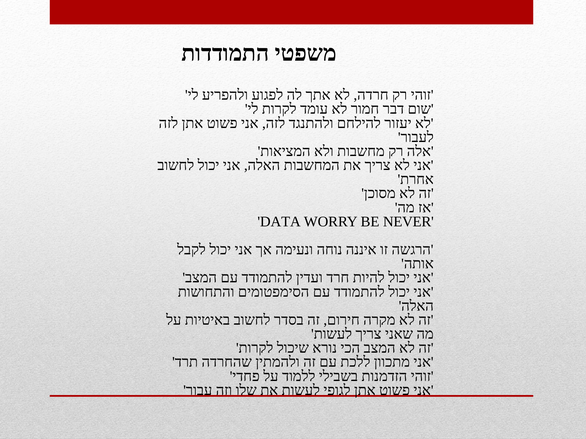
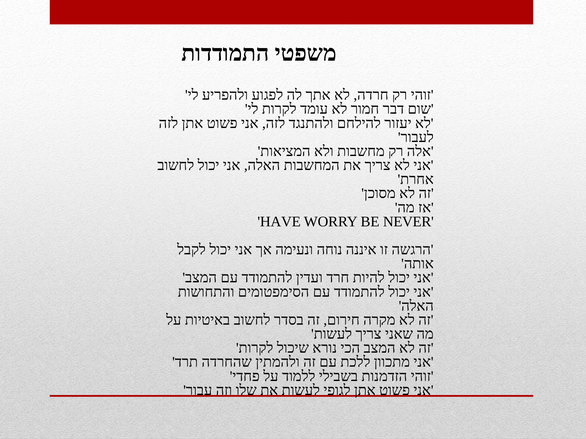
DATA: DATA -> HAVE
